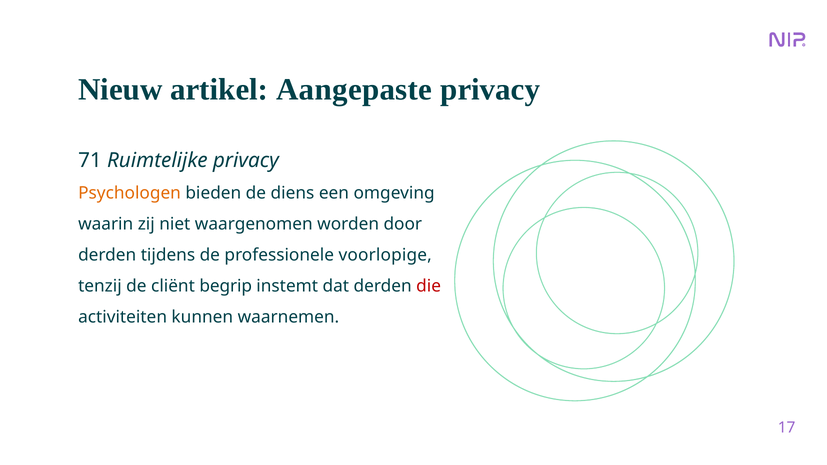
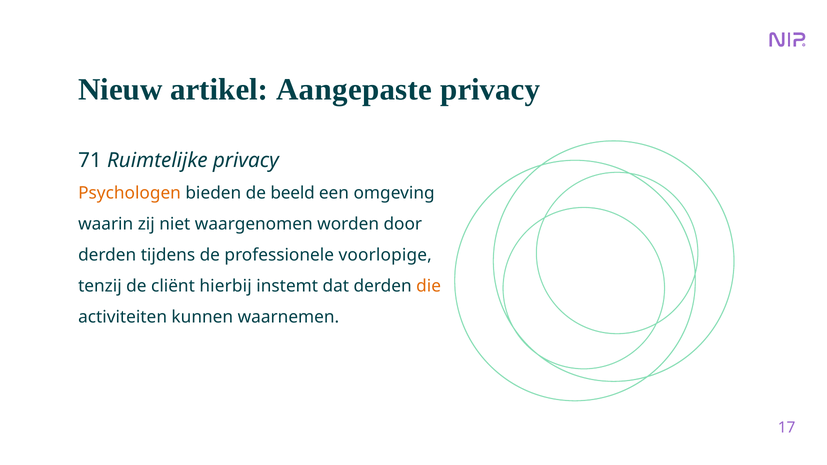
diens: diens -> beeld
begrip: begrip -> hierbij
die colour: red -> orange
